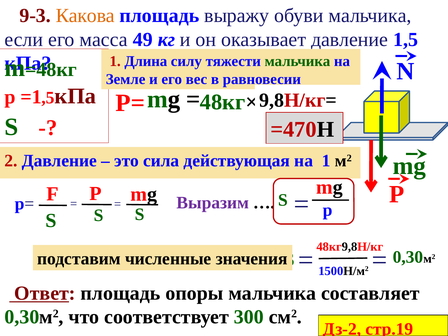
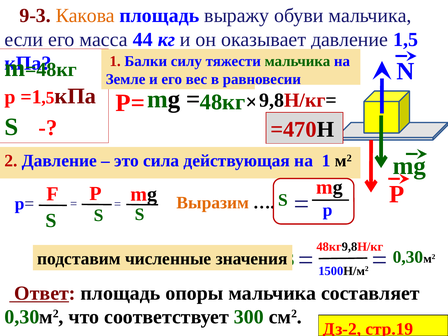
49: 49 -> 44
Длина: Длина -> Балки
Выразим colour: purple -> orange
